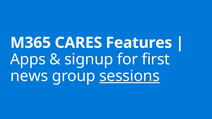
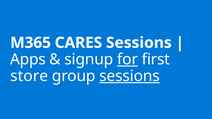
CARES Features: Features -> Sessions
for underline: none -> present
news: news -> store
